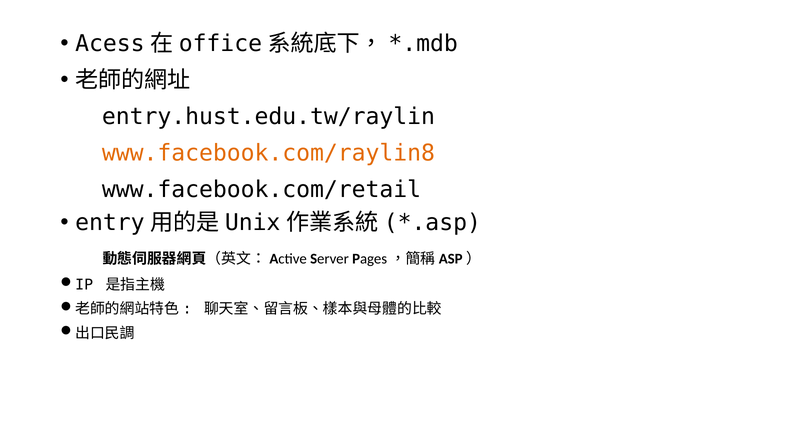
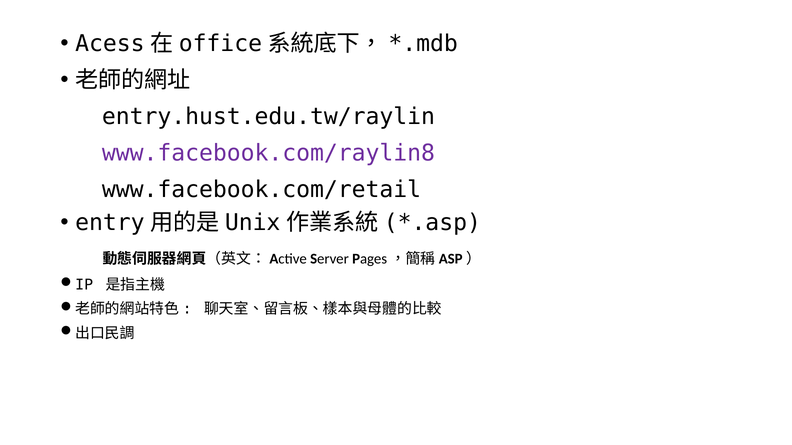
www.facebook.com/raylin8 colour: orange -> purple
